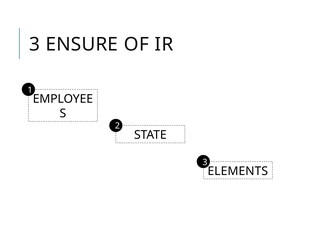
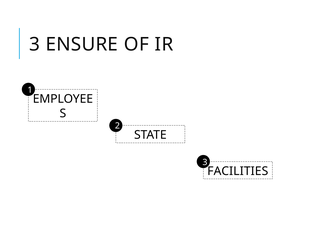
ELEMENTS: ELEMENTS -> FACILITIES
